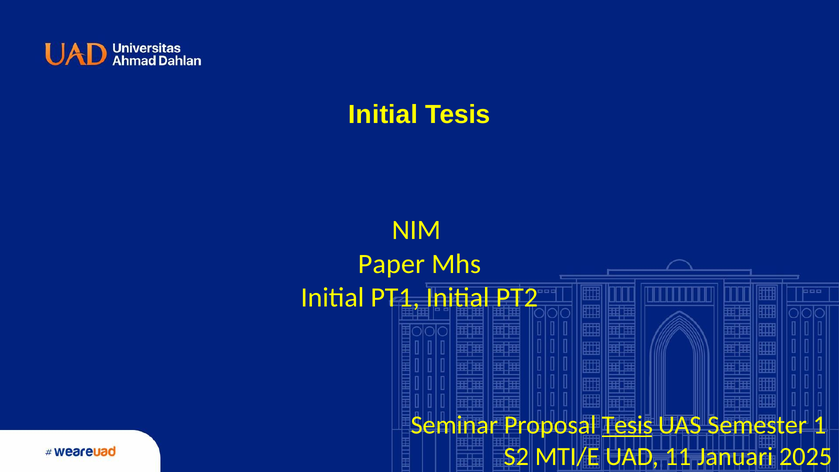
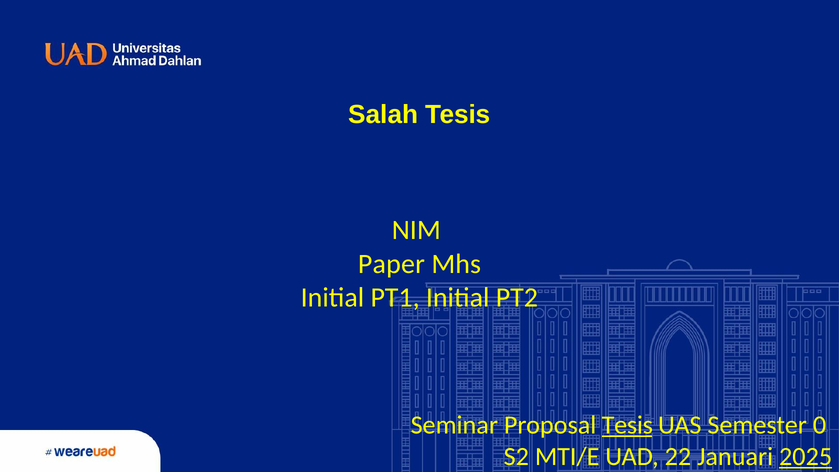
Initial at (383, 114): Initial -> Salah
1: 1 -> 0
11: 11 -> 22
2025 underline: none -> present
